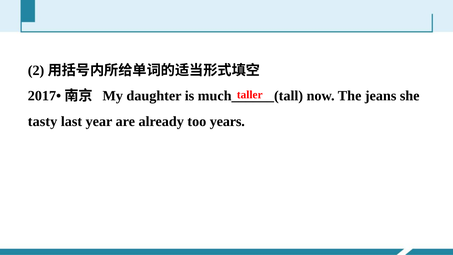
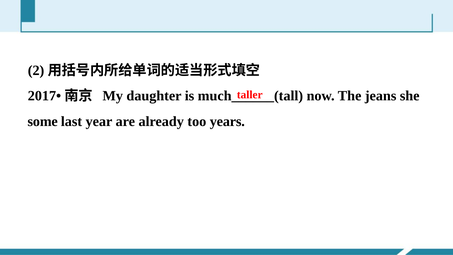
tasty: tasty -> some
